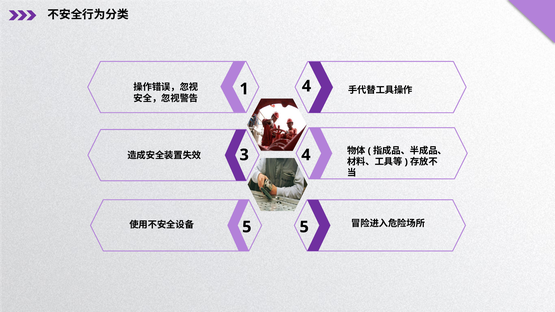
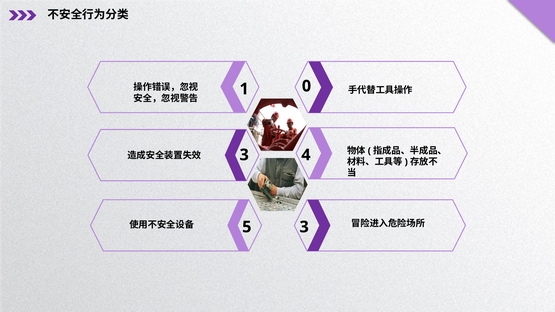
1 4: 4 -> 0
5 5: 5 -> 3
